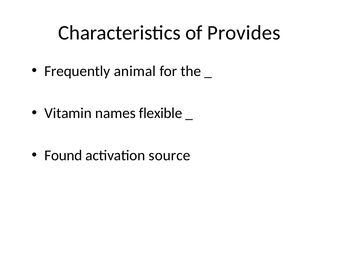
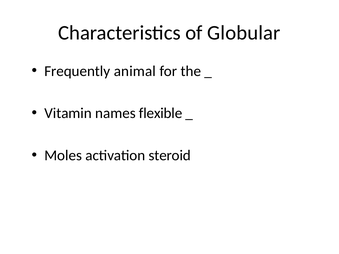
Provides: Provides -> Globular
Found: Found -> Moles
source: source -> steroid
